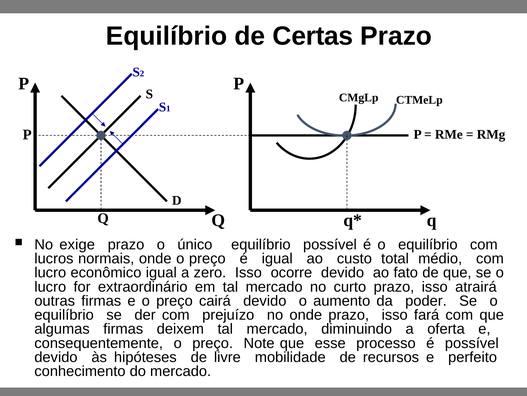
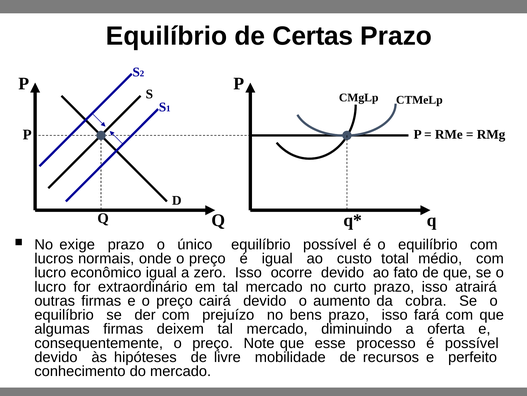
poder: poder -> cobra
no onde: onde -> bens
